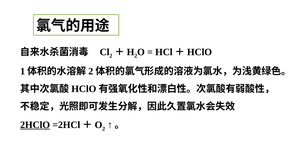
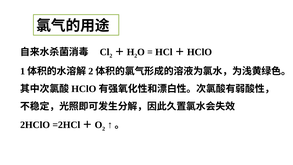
2HClO underline: present -> none
